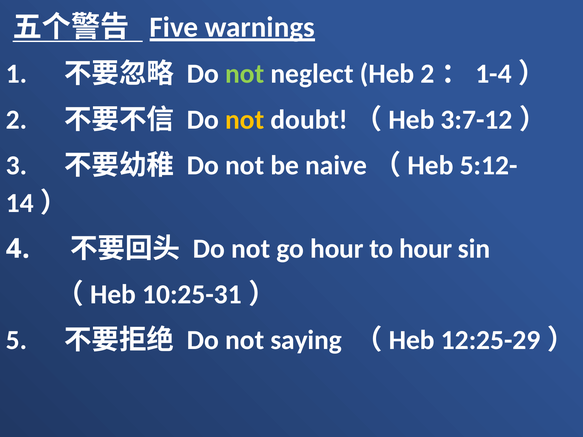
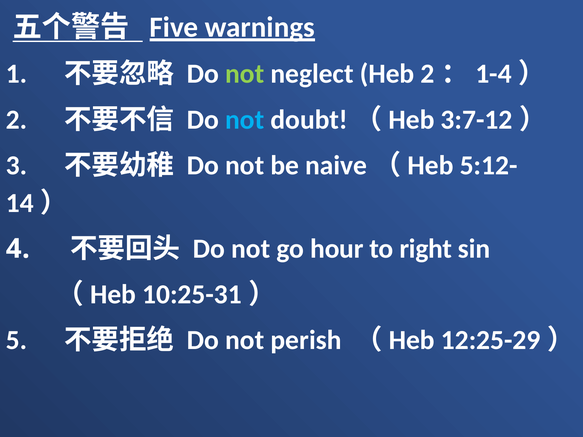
not at (245, 120) colour: yellow -> light blue
to hour: hour -> right
saying: saying -> perish
